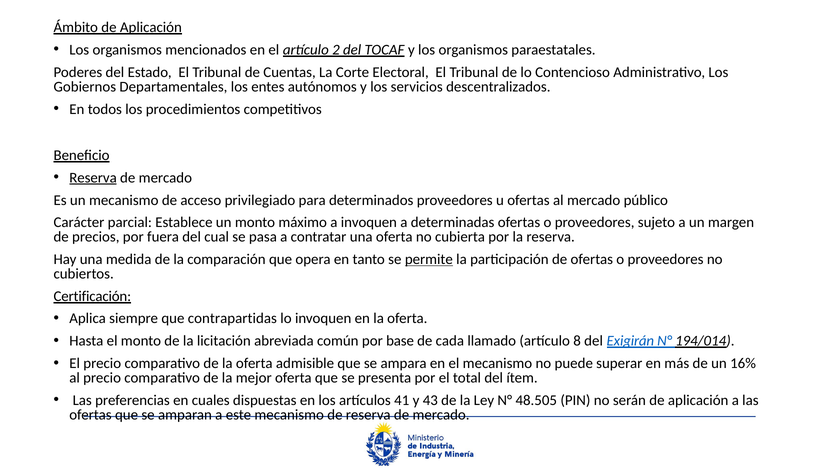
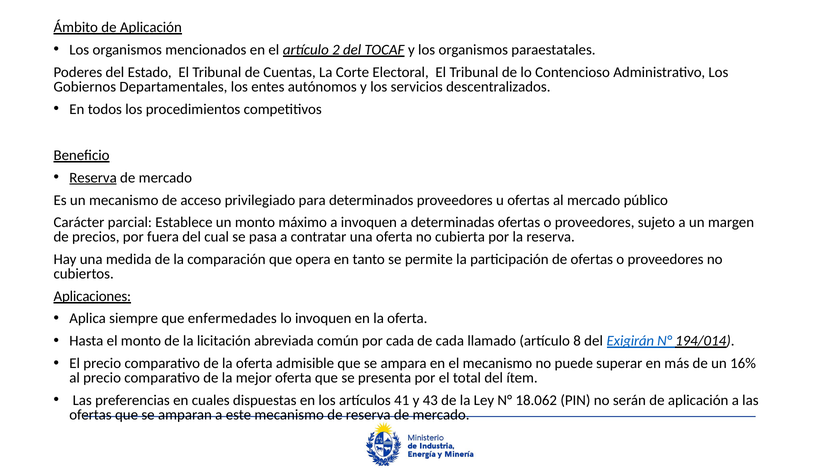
permite underline: present -> none
Certificación: Certificación -> Aplicaciones
contrapartidas: contrapartidas -> enfermedades
por base: base -> cada
48.505: 48.505 -> 18.062
